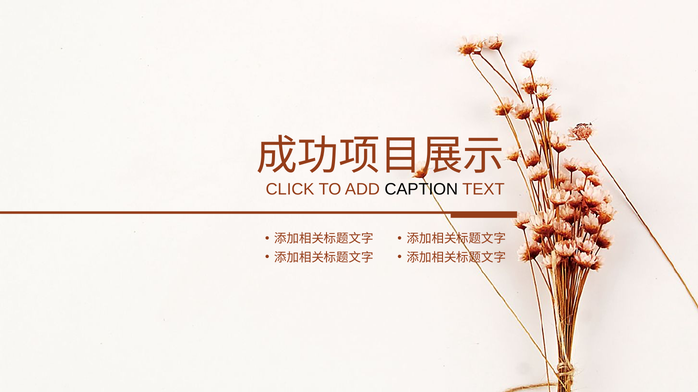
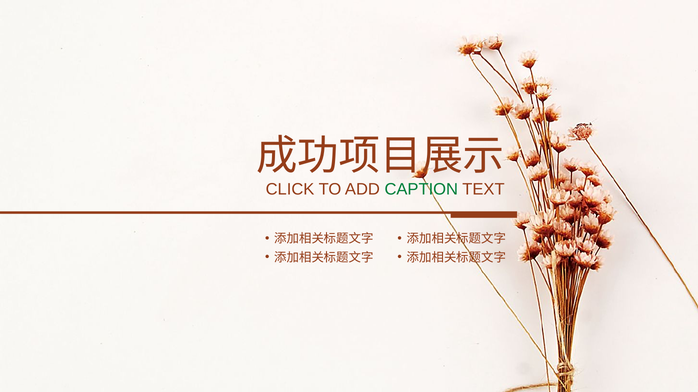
CAPTION colour: black -> green
